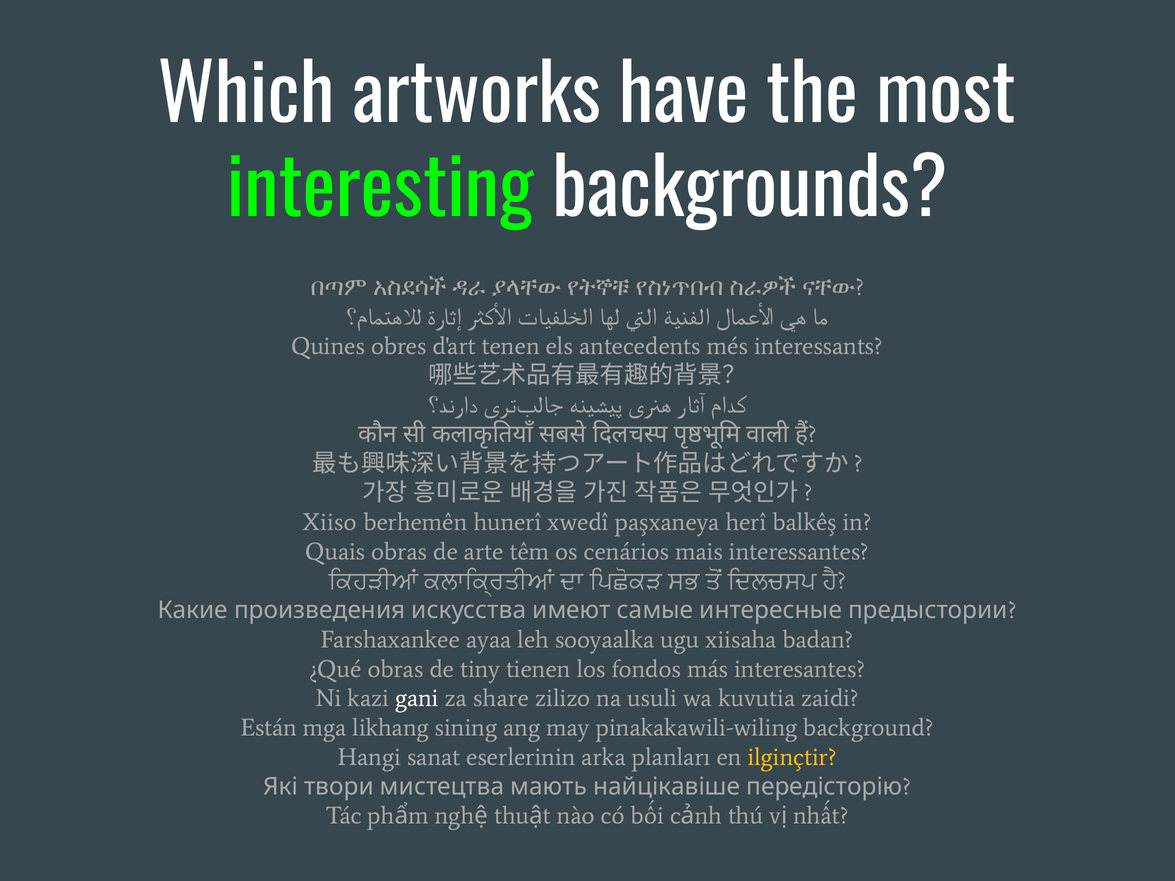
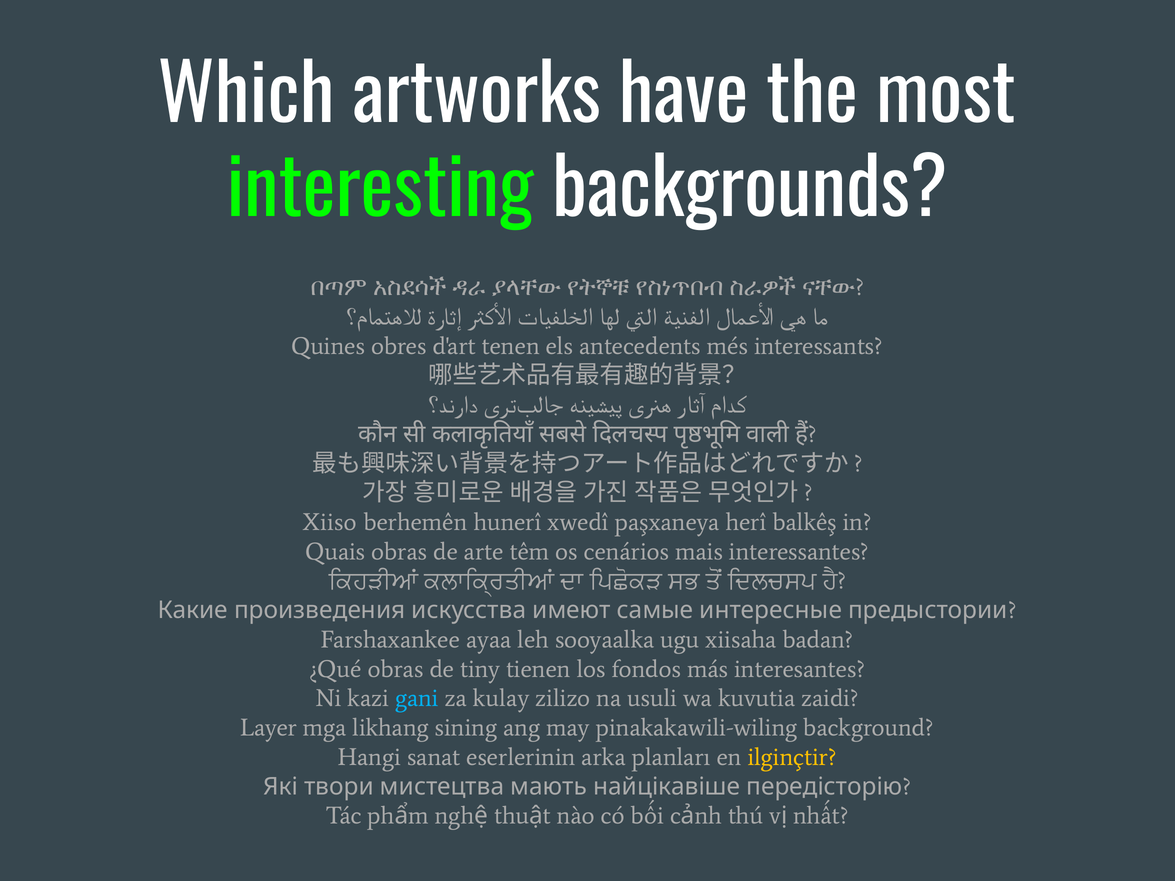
gani colour: white -> light blue
share: share -> kulay
Están: Están -> Layer
